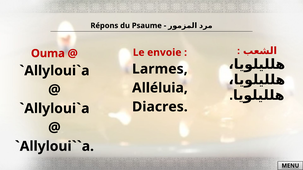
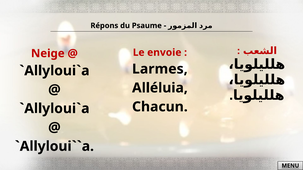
Ouma: Ouma -> Neige
Diacres: Diacres -> Chacun
